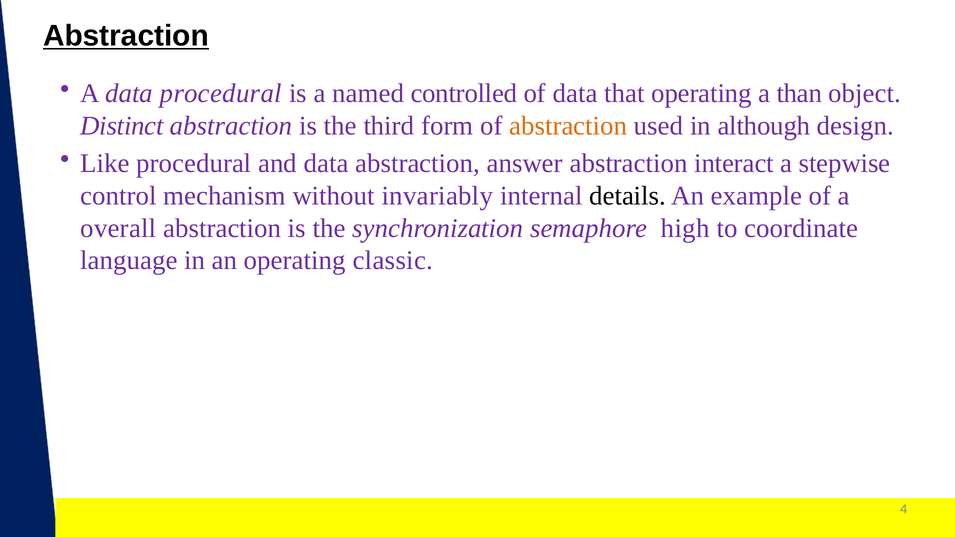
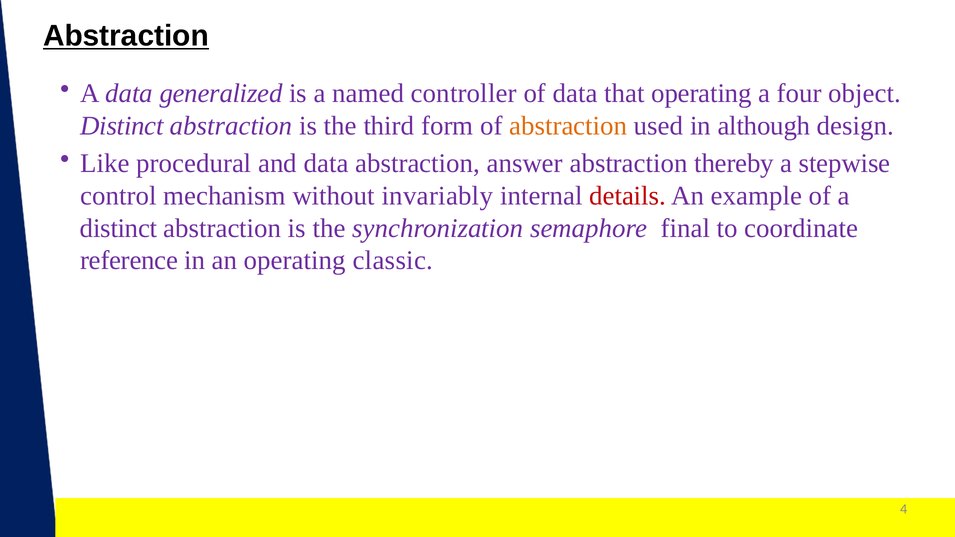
data procedural: procedural -> generalized
controlled: controlled -> controller
than: than -> four
interact: interact -> thereby
details colour: black -> red
overall at (118, 228): overall -> distinct
high: high -> final
language: language -> reference
